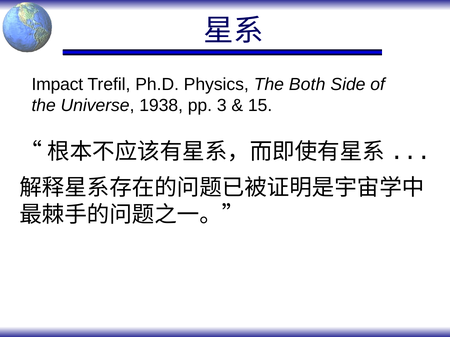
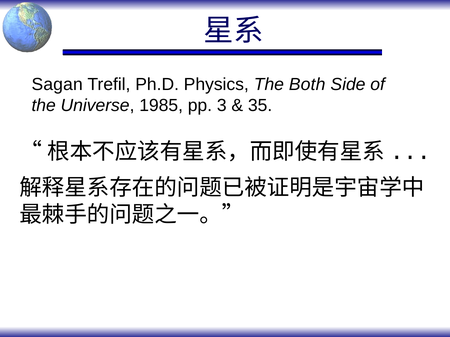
Impact: Impact -> Sagan
1938: 1938 -> 1985
15: 15 -> 35
